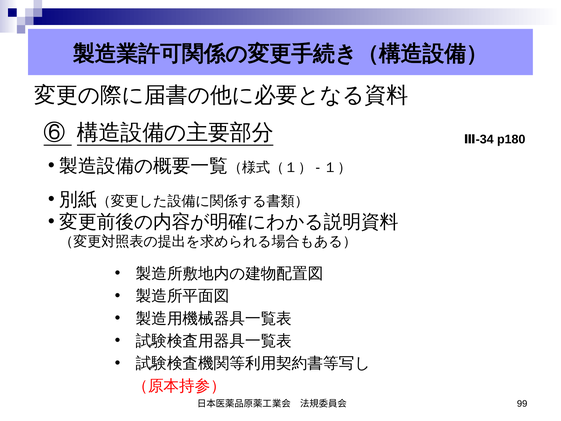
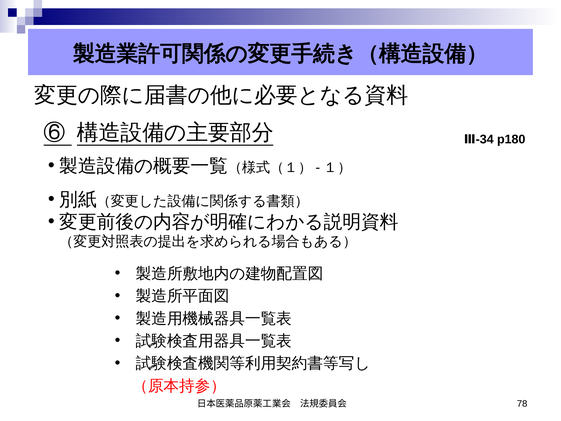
99: 99 -> 78
